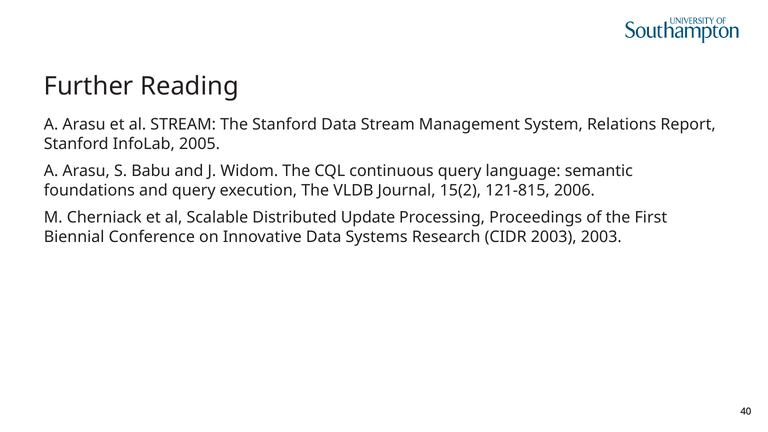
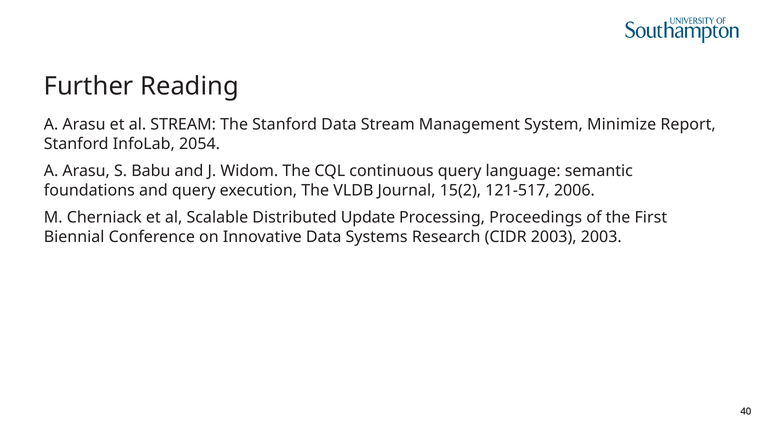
Relations: Relations -> Minimize
2005: 2005 -> 2054
121-815: 121-815 -> 121-517
